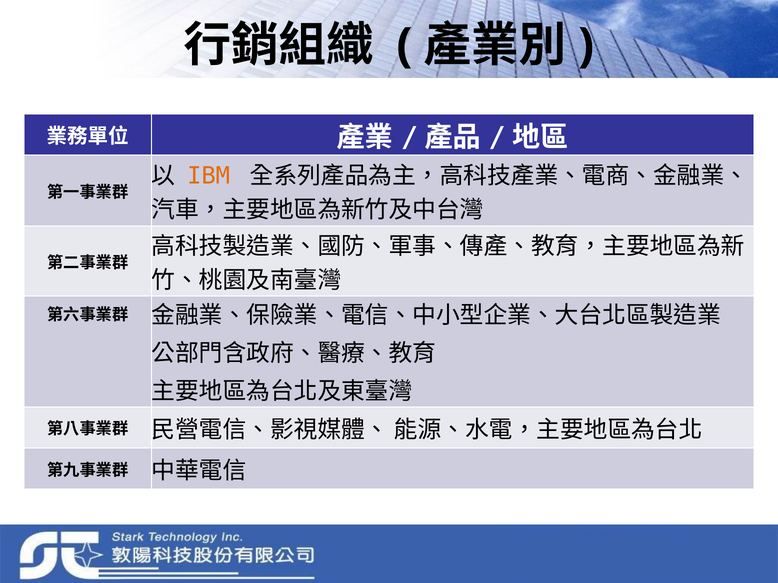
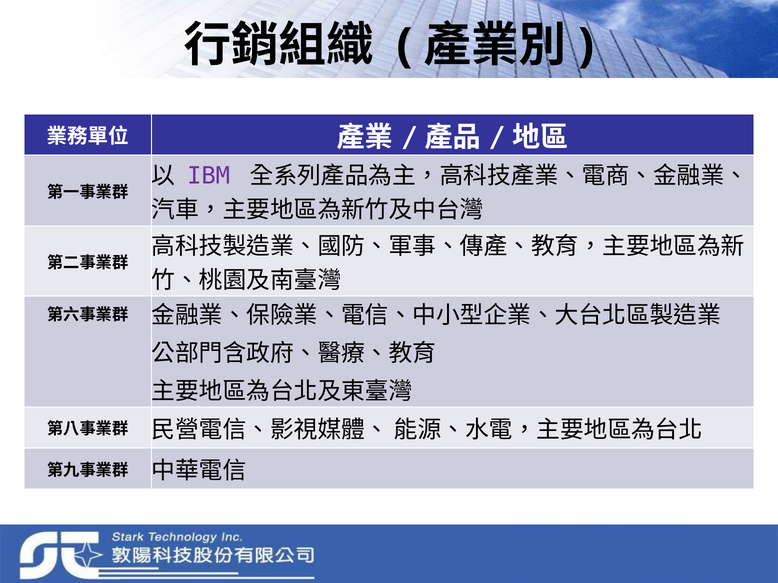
IBM colour: orange -> purple
